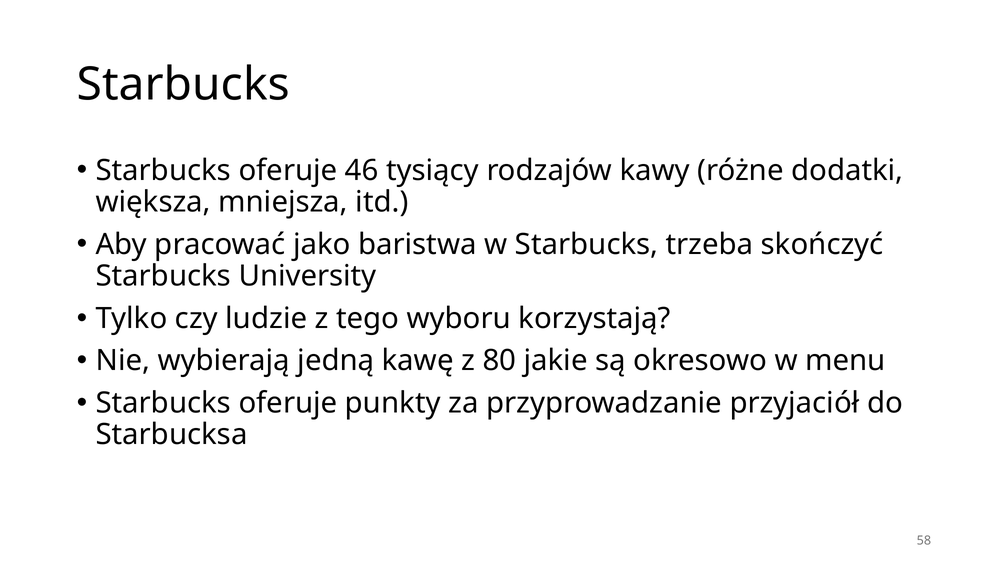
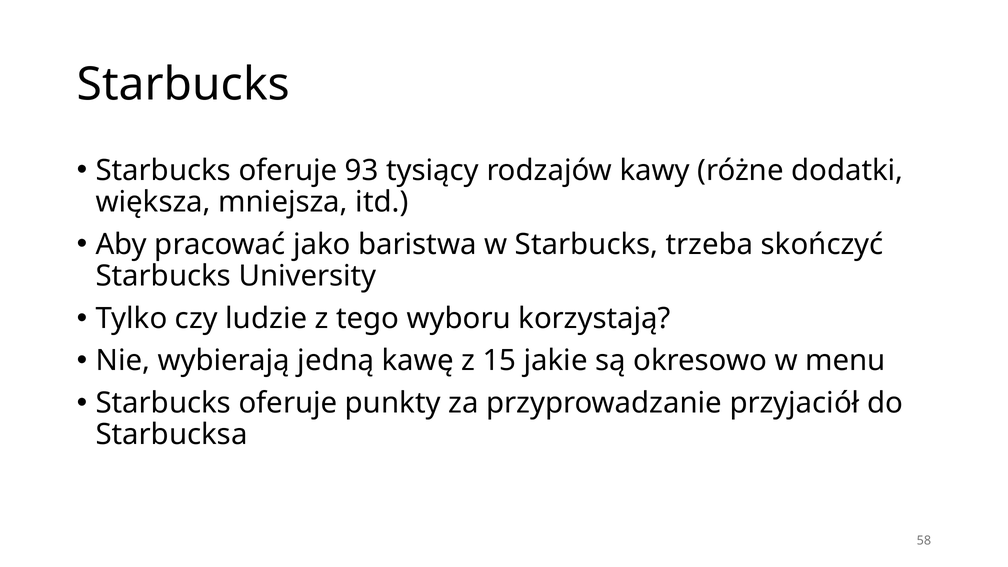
46: 46 -> 93
80: 80 -> 15
